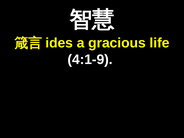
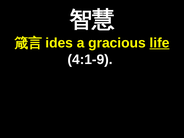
life underline: none -> present
